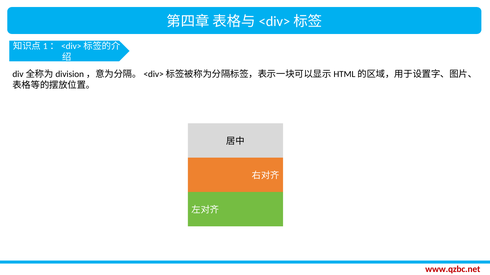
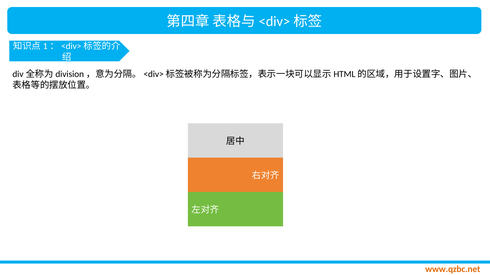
www.qzbc.net colour: red -> orange
